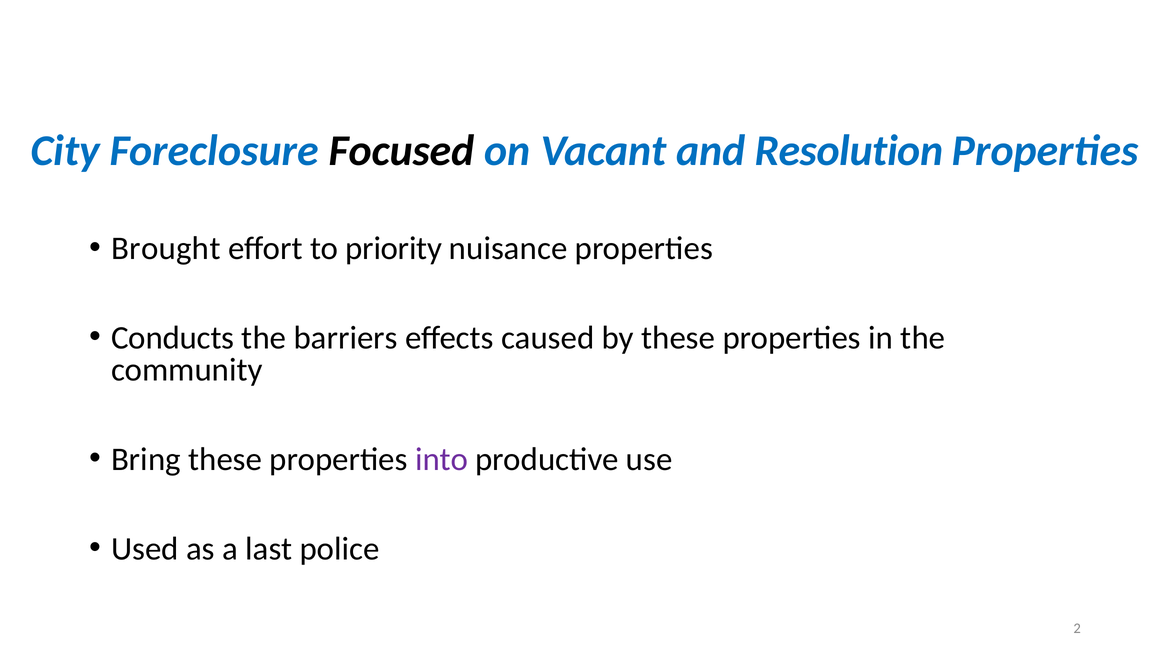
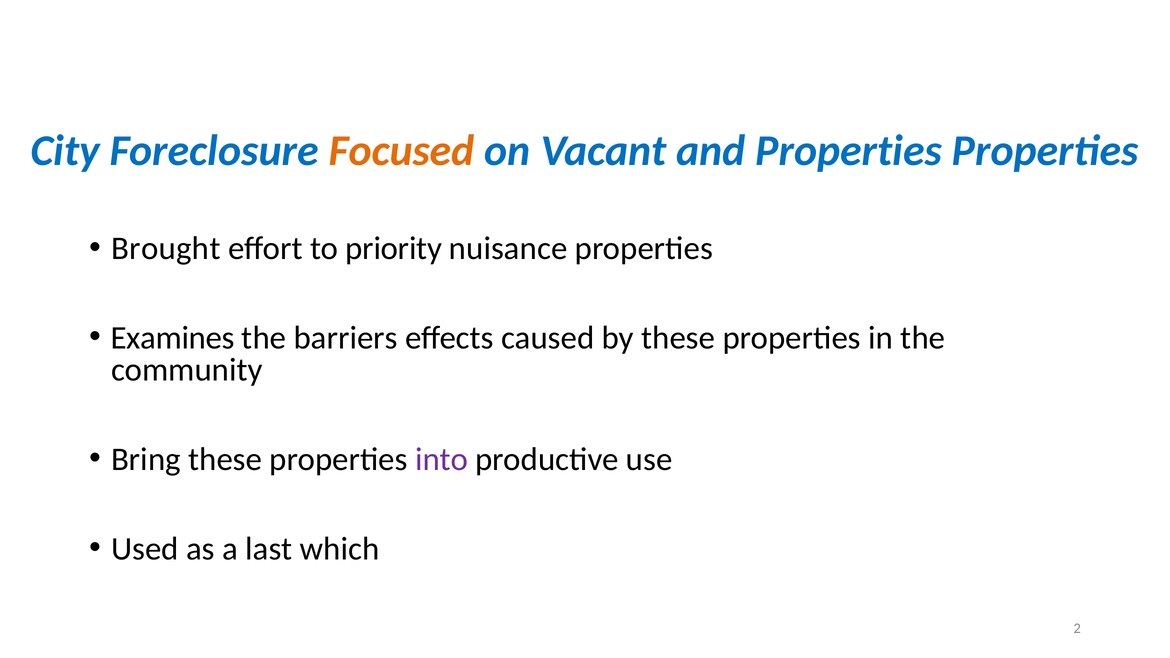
Focused colour: black -> orange
and Resolution: Resolution -> Properties
Conducts: Conducts -> Examines
police: police -> which
